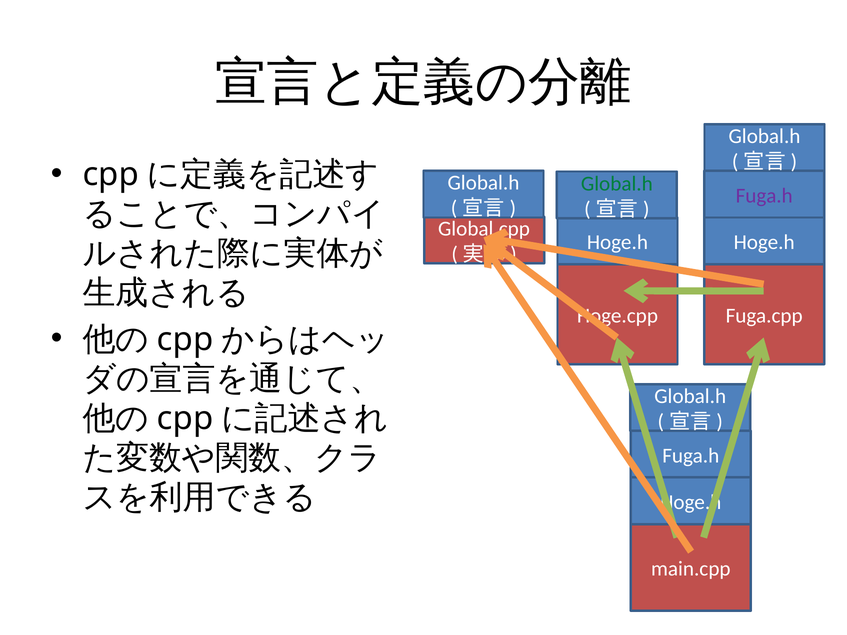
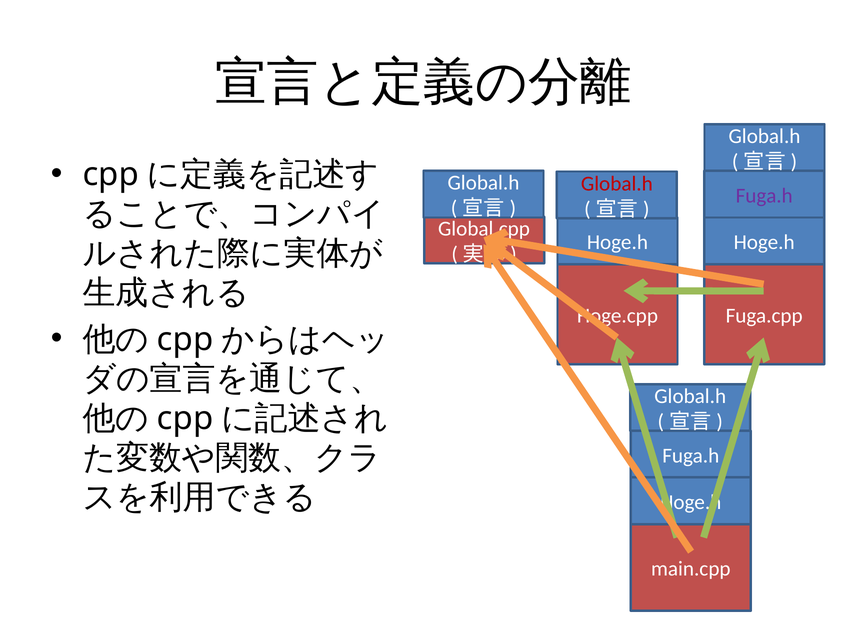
Global.h at (617, 184) colour: green -> red
